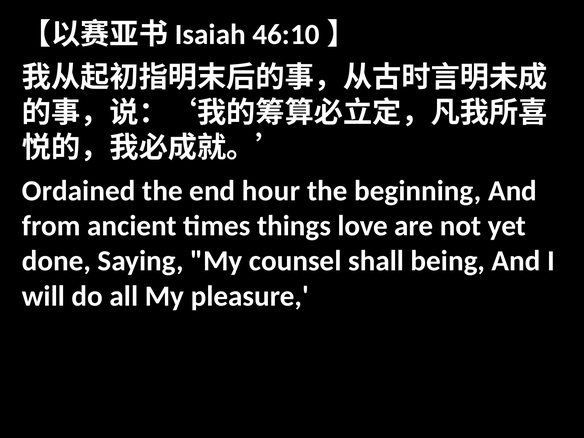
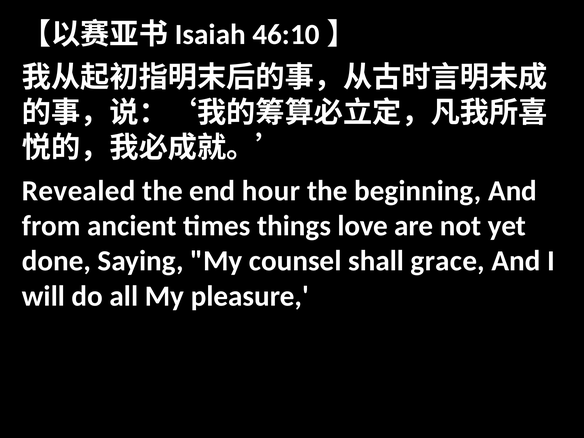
Ordained: Ordained -> Revealed
being: being -> grace
